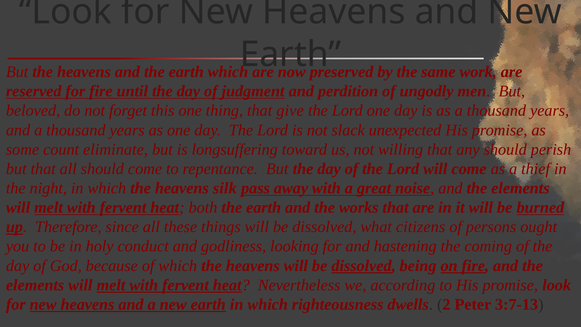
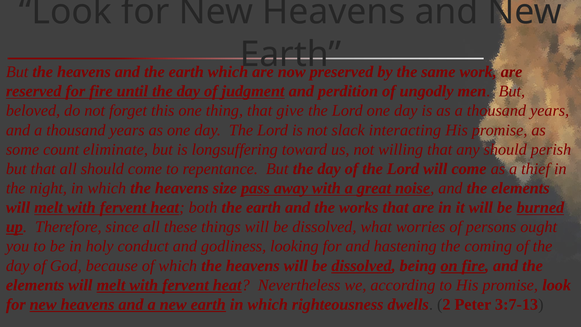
unexpected: unexpected -> interacting
silk: silk -> size
citizens: citizens -> worries
